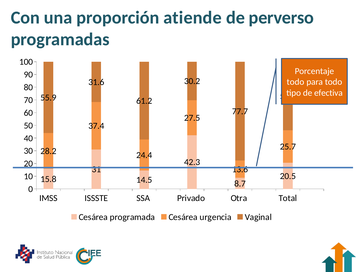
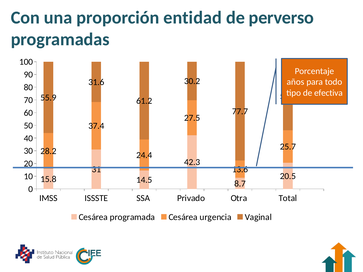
atiende: atiende -> entidad
todo at (295, 82): todo -> años
